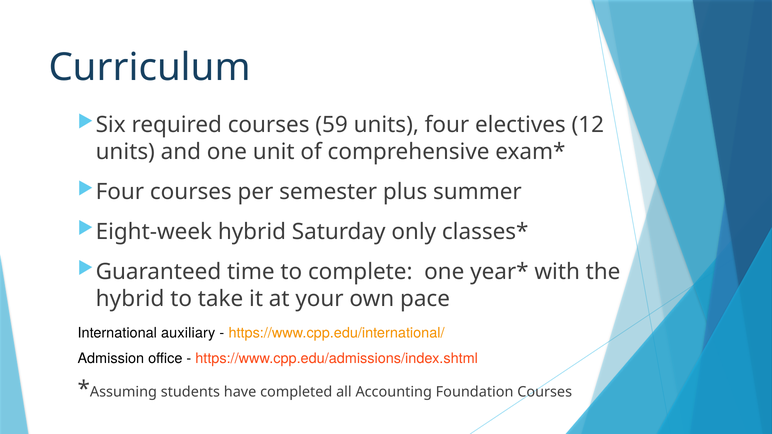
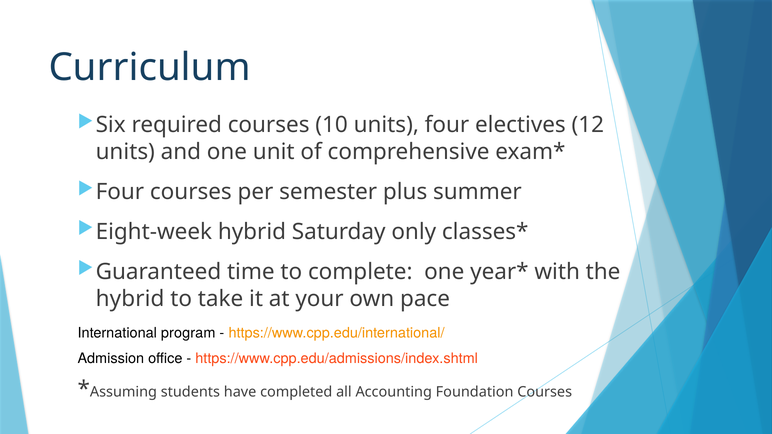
59: 59 -> 10
auxiliary: auxiliary -> program
